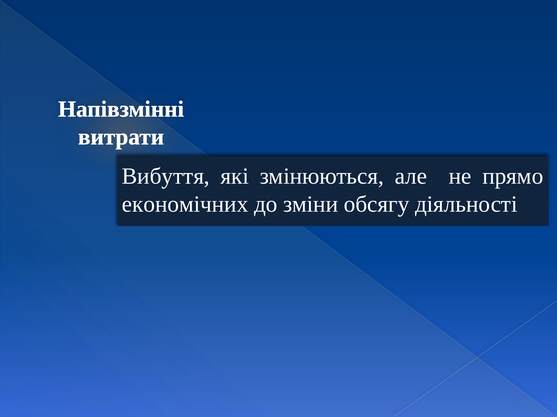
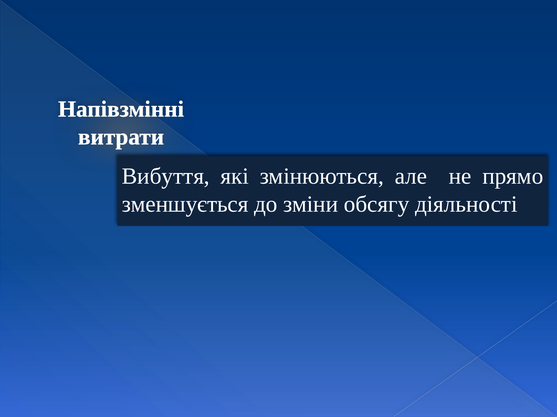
економічних: економічних -> зменшується
